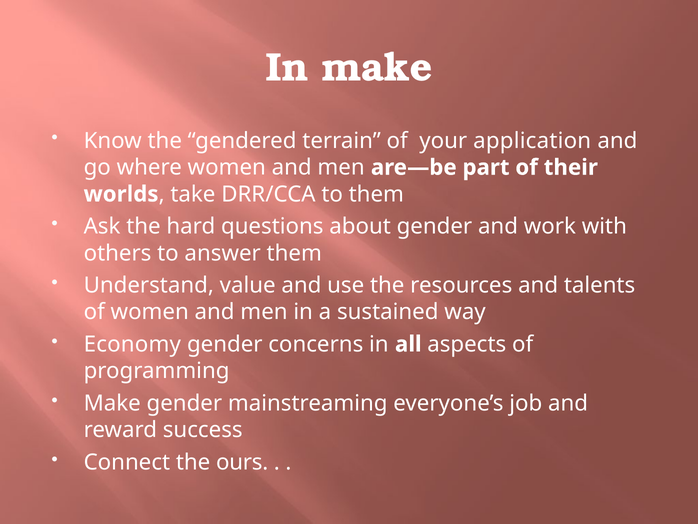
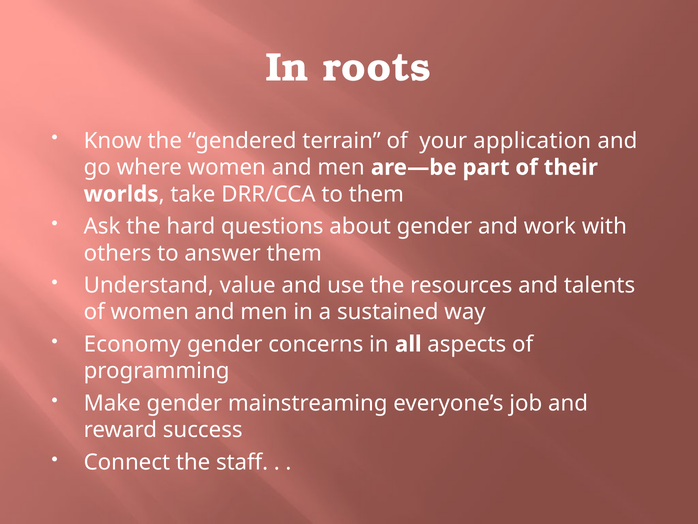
In make: make -> roots
ours: ours -> staff
